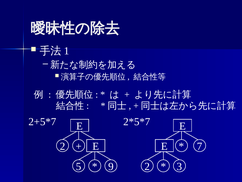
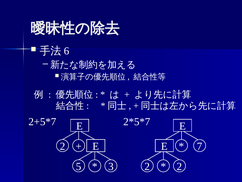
1: 1 -> 6
9: 9 -> 3
3 at (179, 166): 3 -> 2
